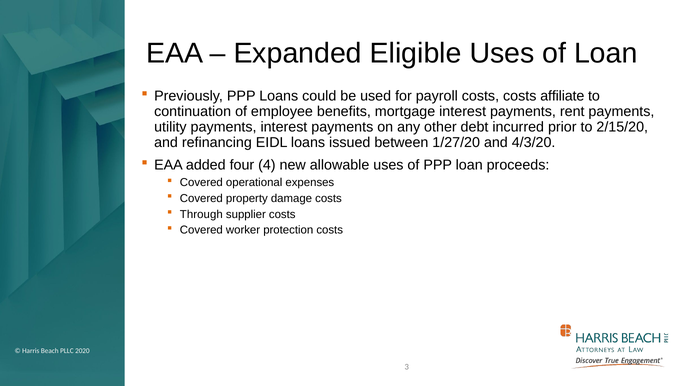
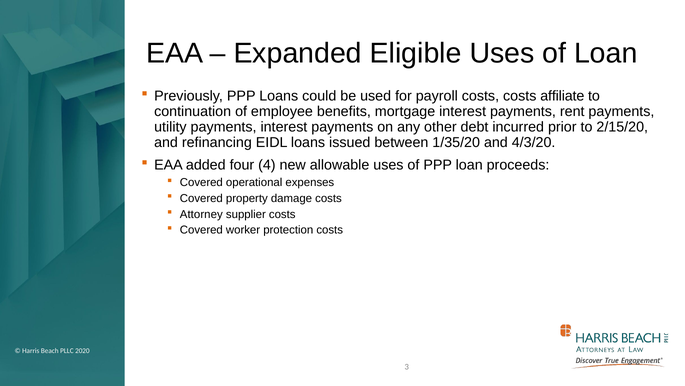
1/27/20: 1/27/20 -> 1/35/20
Through: Through -> Attorney
